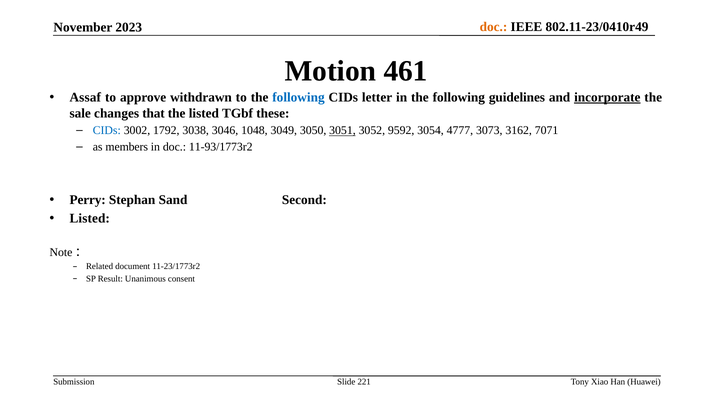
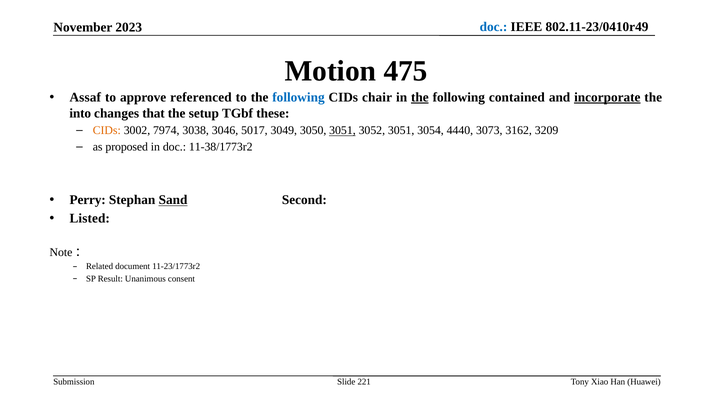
doc at (494, 27) colour: orange -> blue
461: 461 -> 475
withdrawn: withdrawn -> referenced
letter: letter -> chair
the at (420, 97) underline: none -> present
guidelines: guidelines -> contained
sale: sale -> into
the listed: listed -> setup
CIDs at (107, 131) colour: blue -> orange
1792: 1792 -> 7974
1048: 1048 -> 5017
3052 9592: 9592 -> 3051
4777: 4777 -> 4440
7071: 7071 -> 3209
members: members -> proposed
11-93/1773r2: 11-93/1773r2 -> 11-38/1773r2
Sand underline: none -> present
